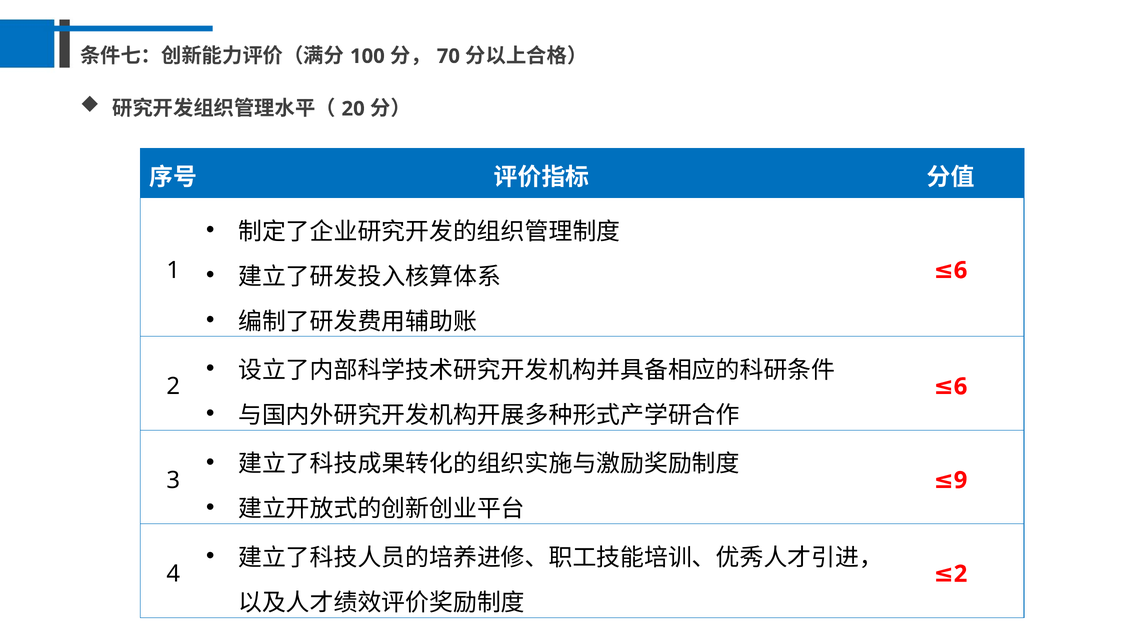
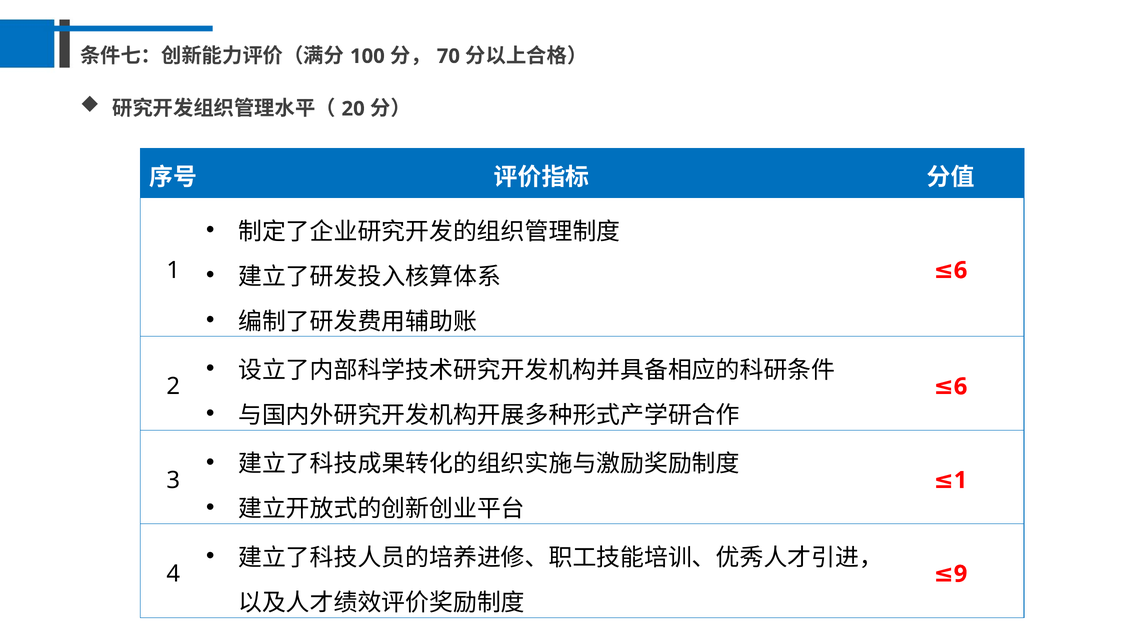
9 at (961, 480): 9 -> 1
2 at (961, 574): 2 -> 9
